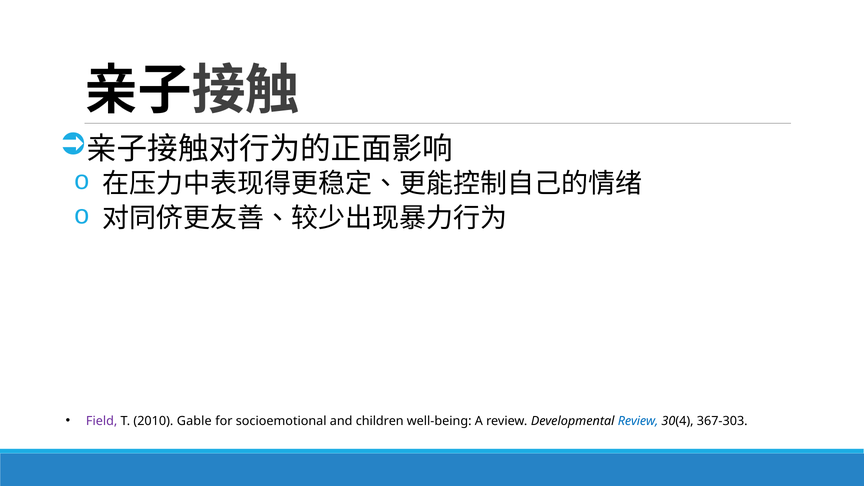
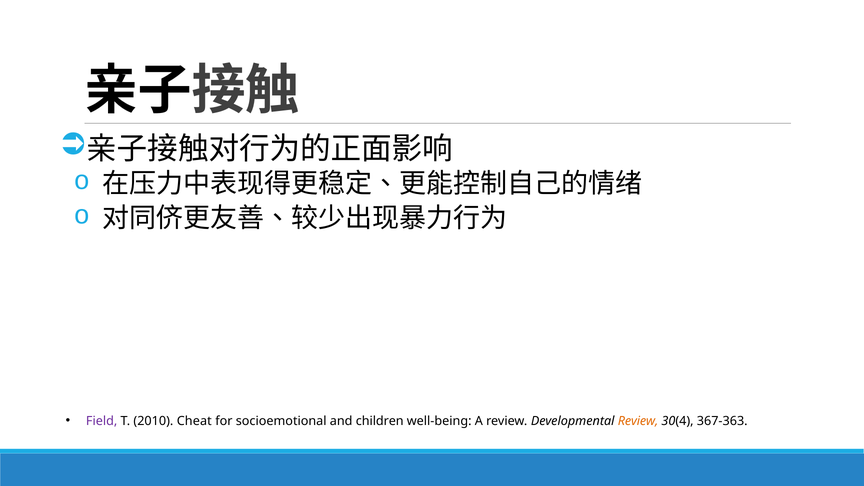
Gable: Gable -> Cheat
Review at (638, 421) colour: blue -> orange
367-303: 367-303 -> 367-363
